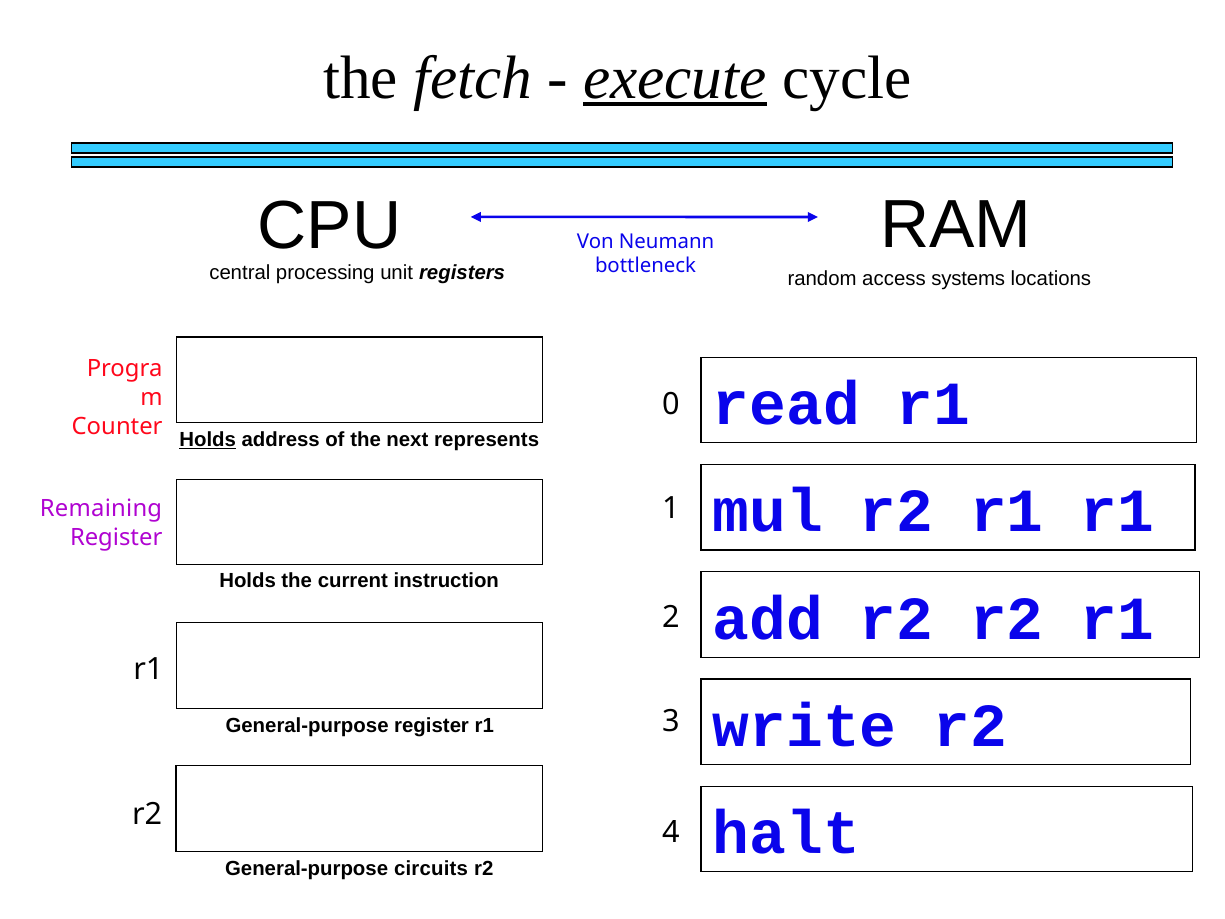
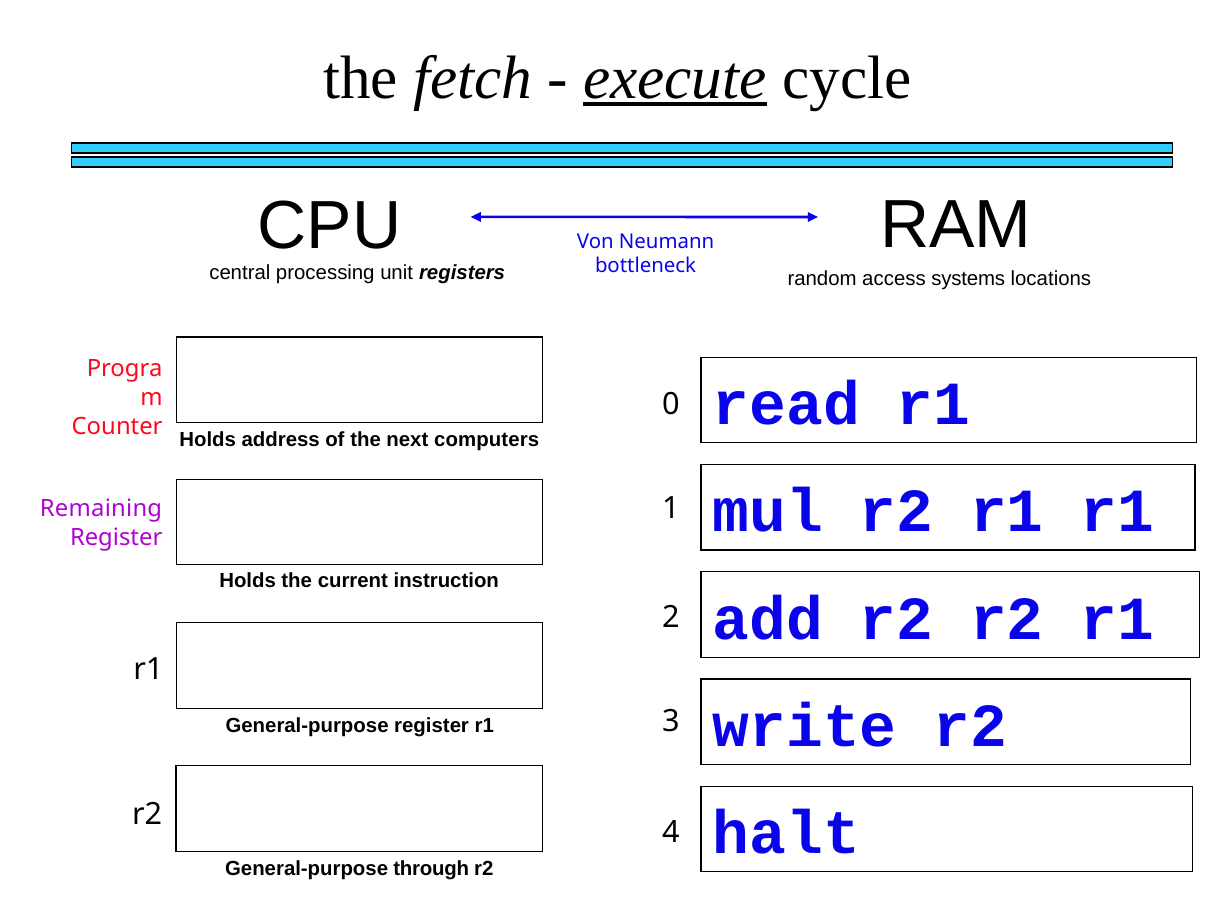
Holds at (208, 440) underline: present -> none
represents: represents -> computers
circuits: circuits -> through
